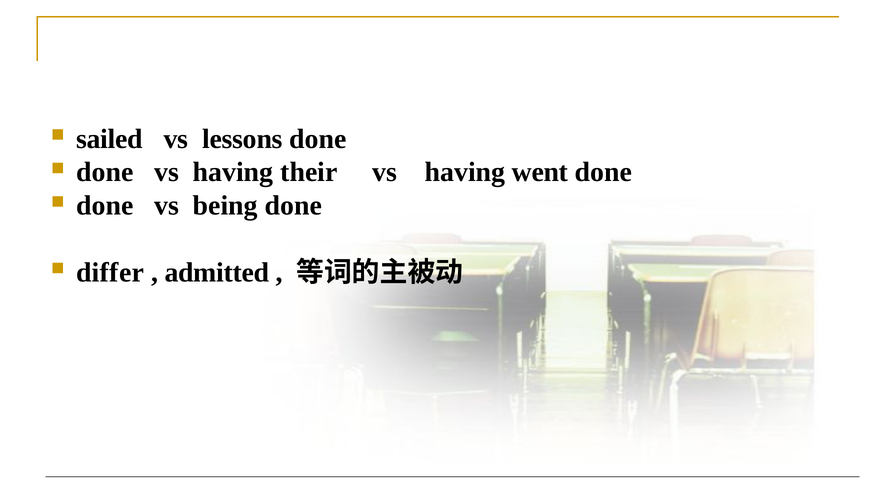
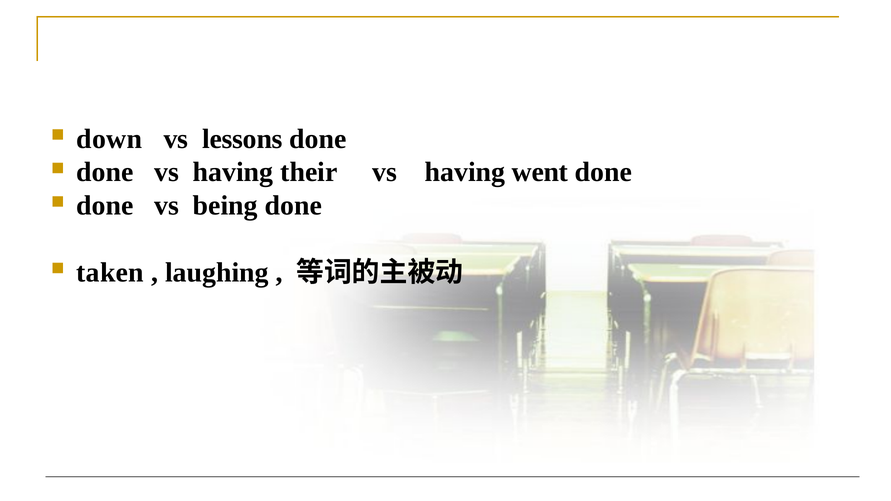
sailed: sailed -> down
differ: differ -> taken
admitted: admitted -> laughing
